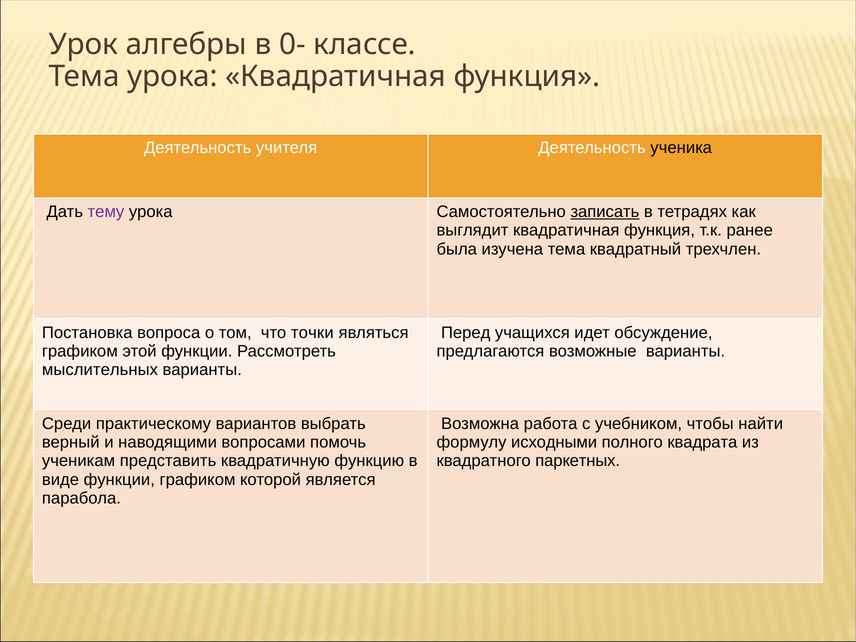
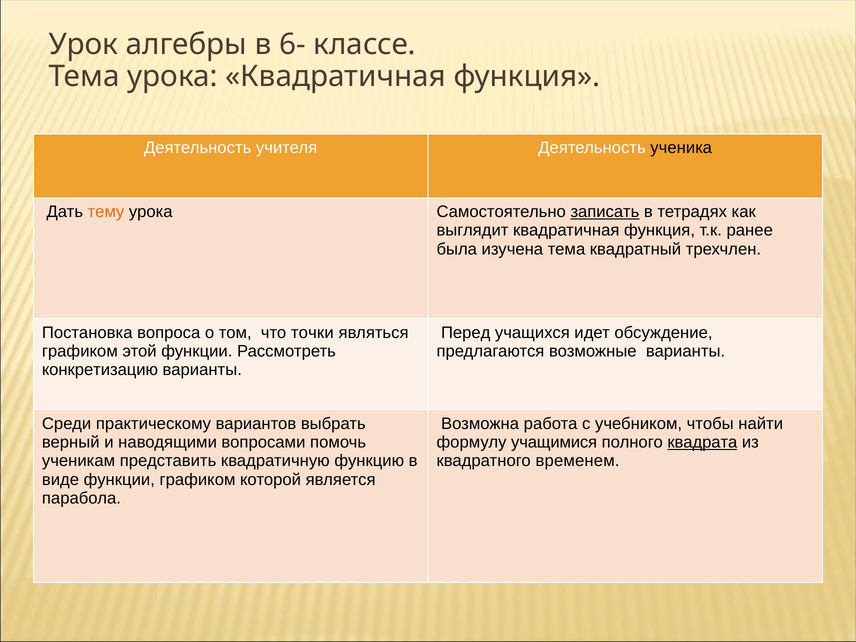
0-: 0- -> 6-
тему colour: purple -> orange
мыслительных: мыслительных -> конкретизацию
исходными: исходными -> учащимися
квадрата underline: none -> present
паркетных: паркетных -> временем
